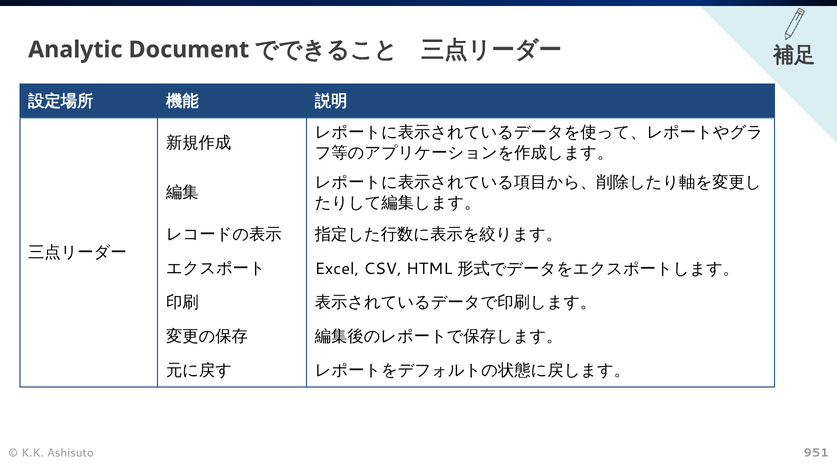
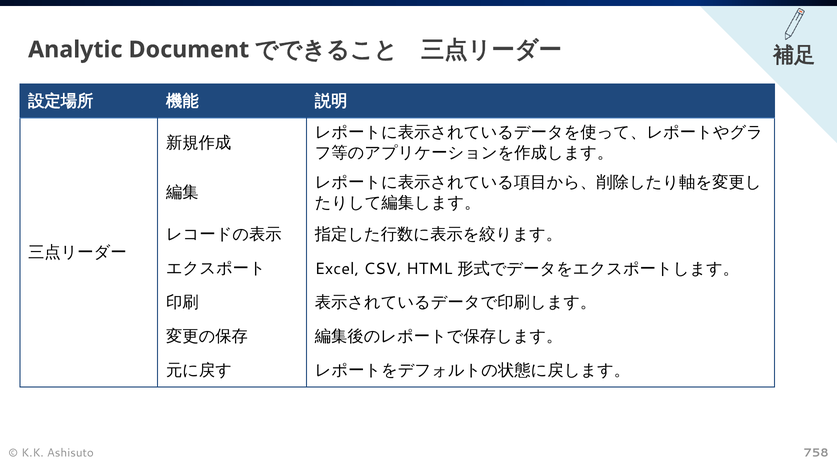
951: 951 -> 758
